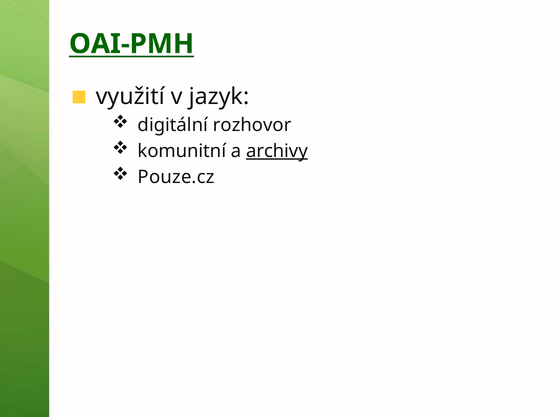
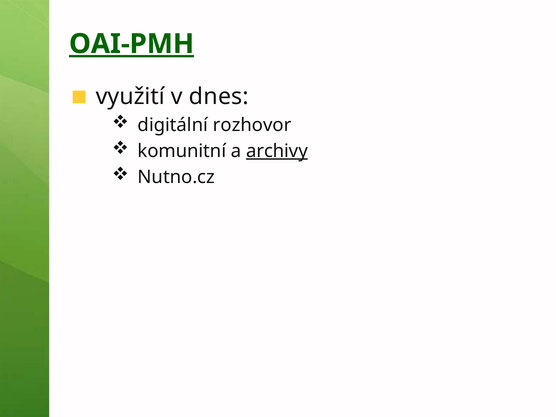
OAI-PMH underline: none -> present
jazyk: jazyk -> dnes
Pouze.cz: Pouze.cz -> Nutno.cz
